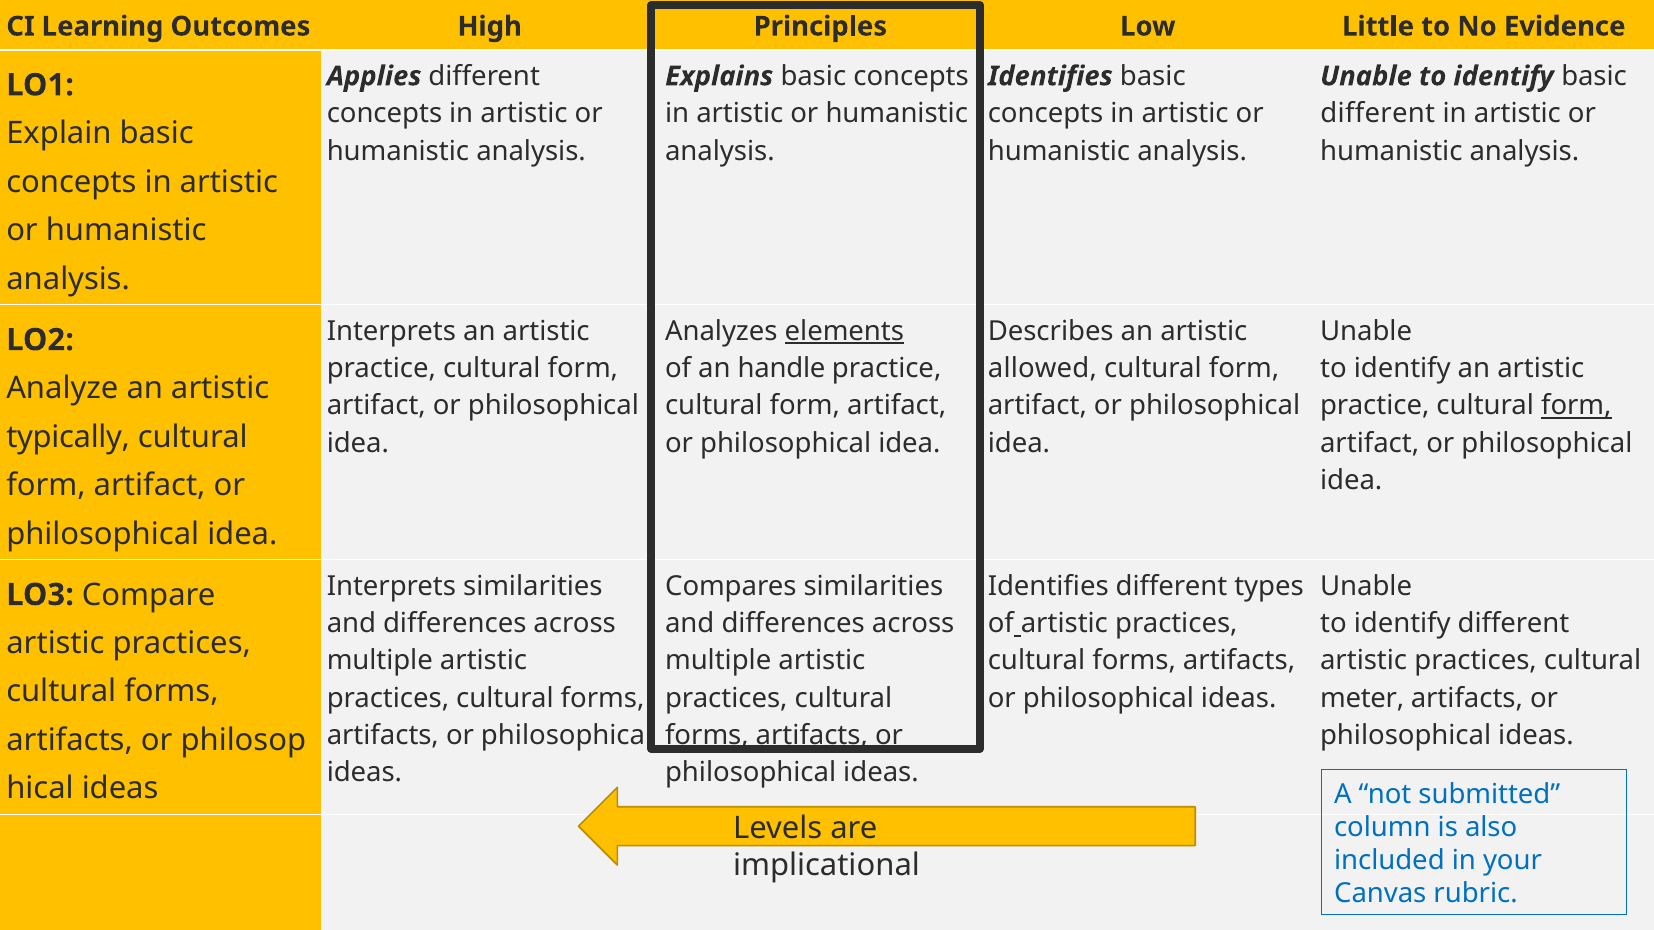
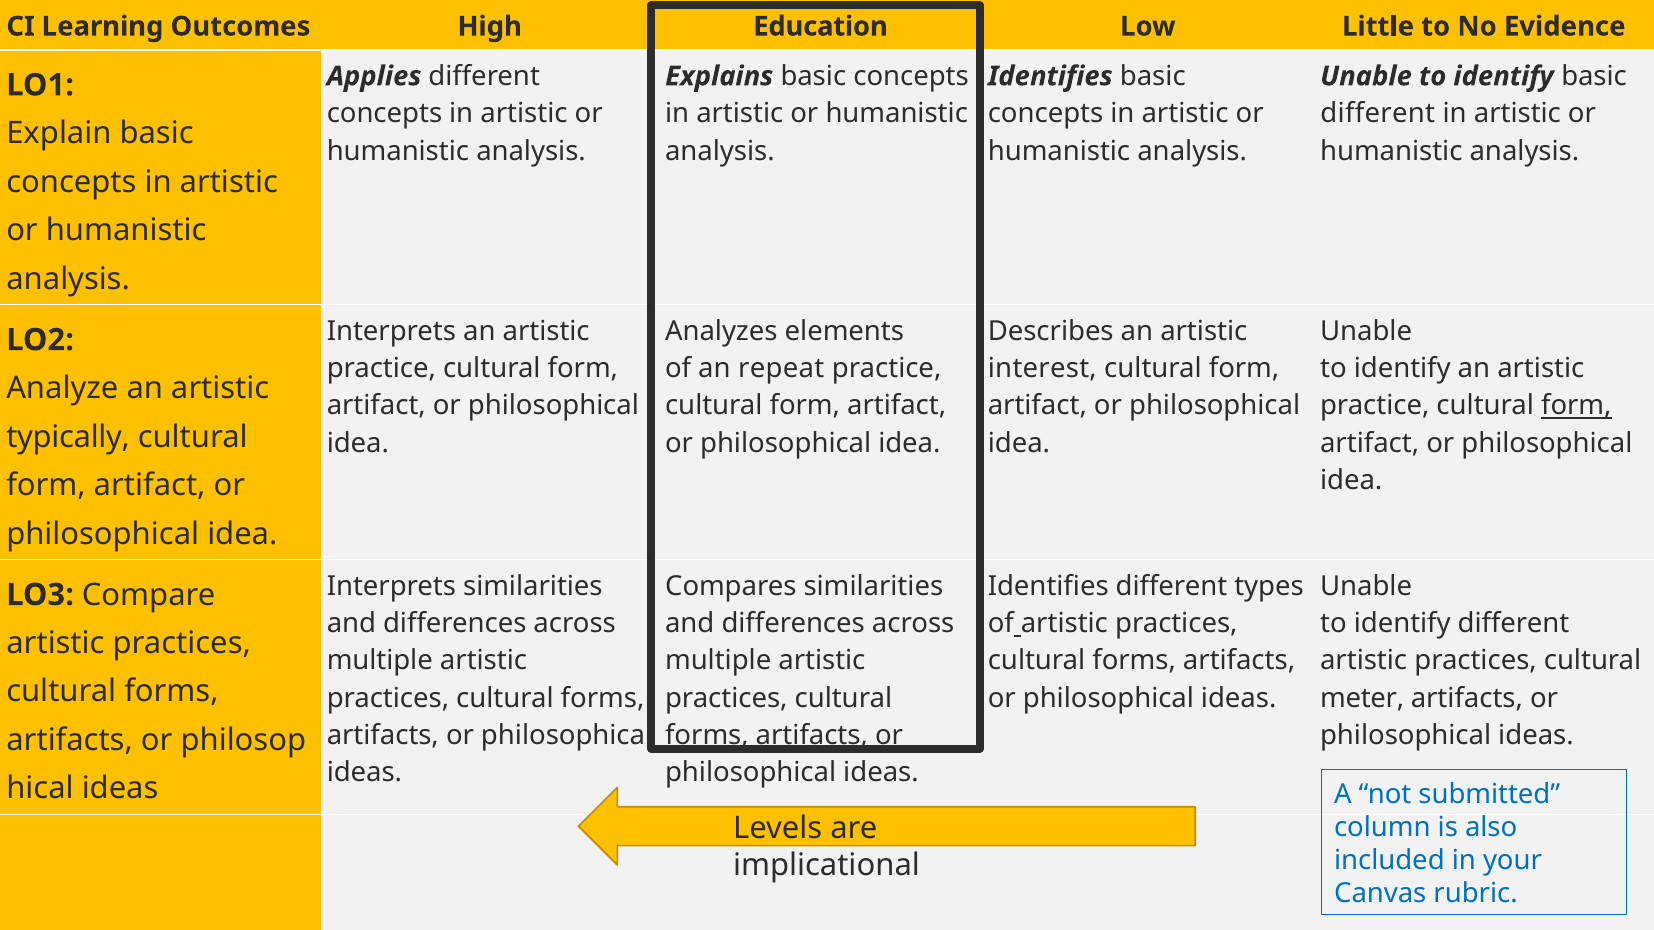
Principles: Principles -> Education
elements underline: present -> none
handle: handle -> repeat
allowed: allowed -> interest
